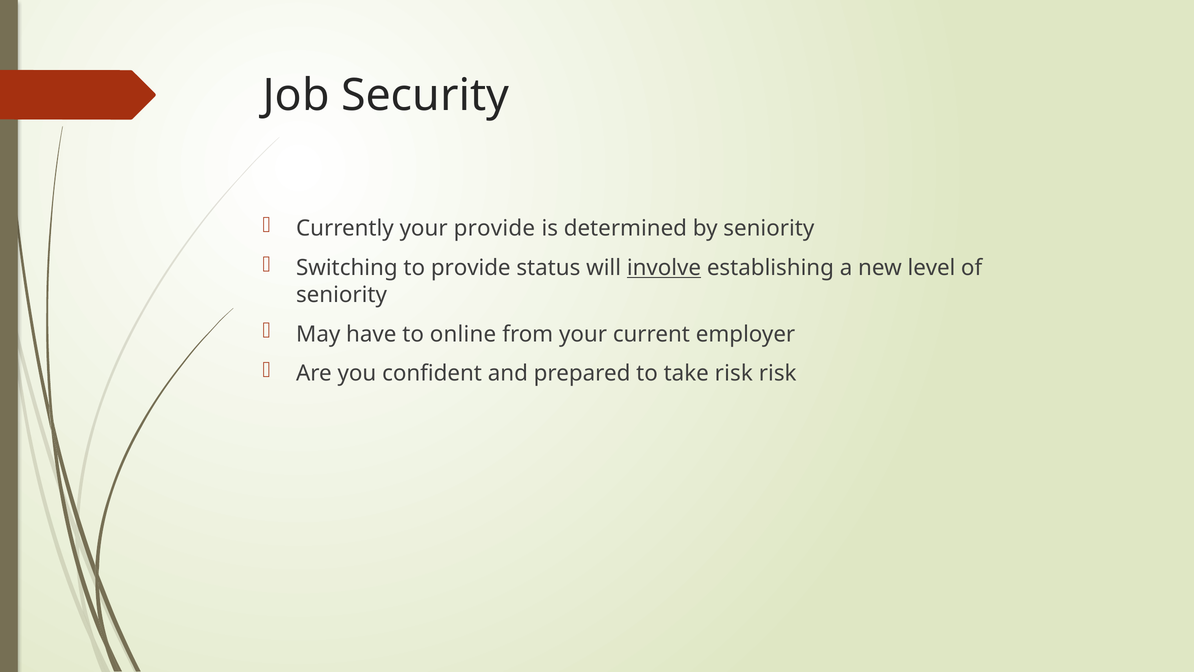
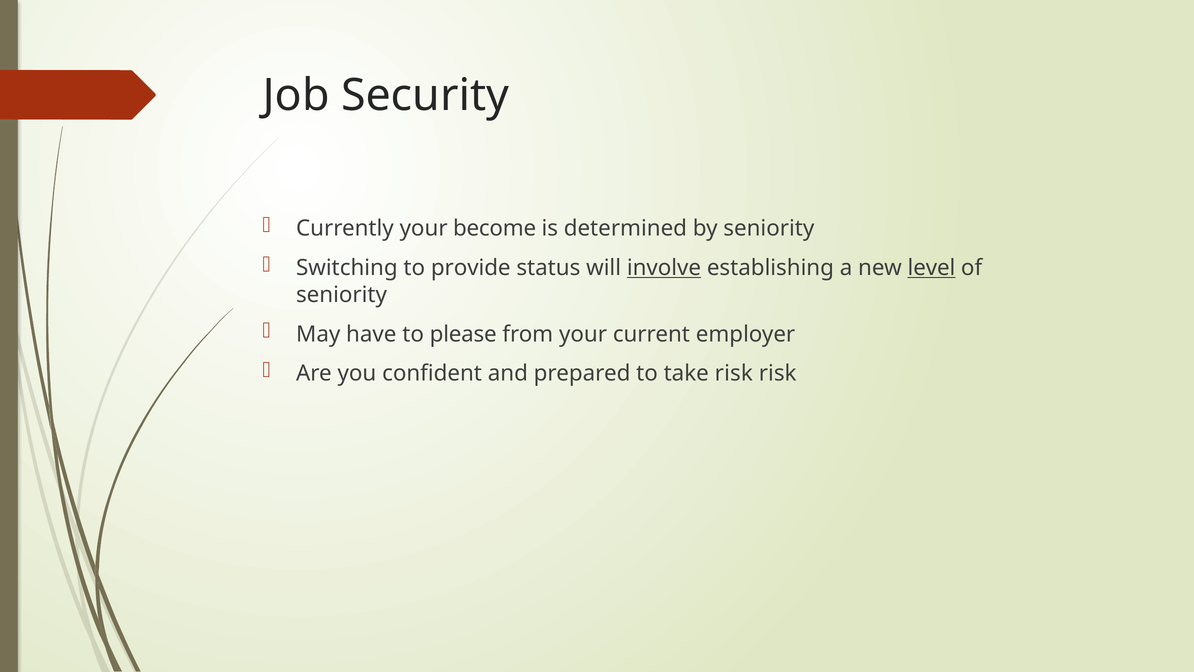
your provide: provide -> become
level underline: none -> present
online: online -> please
